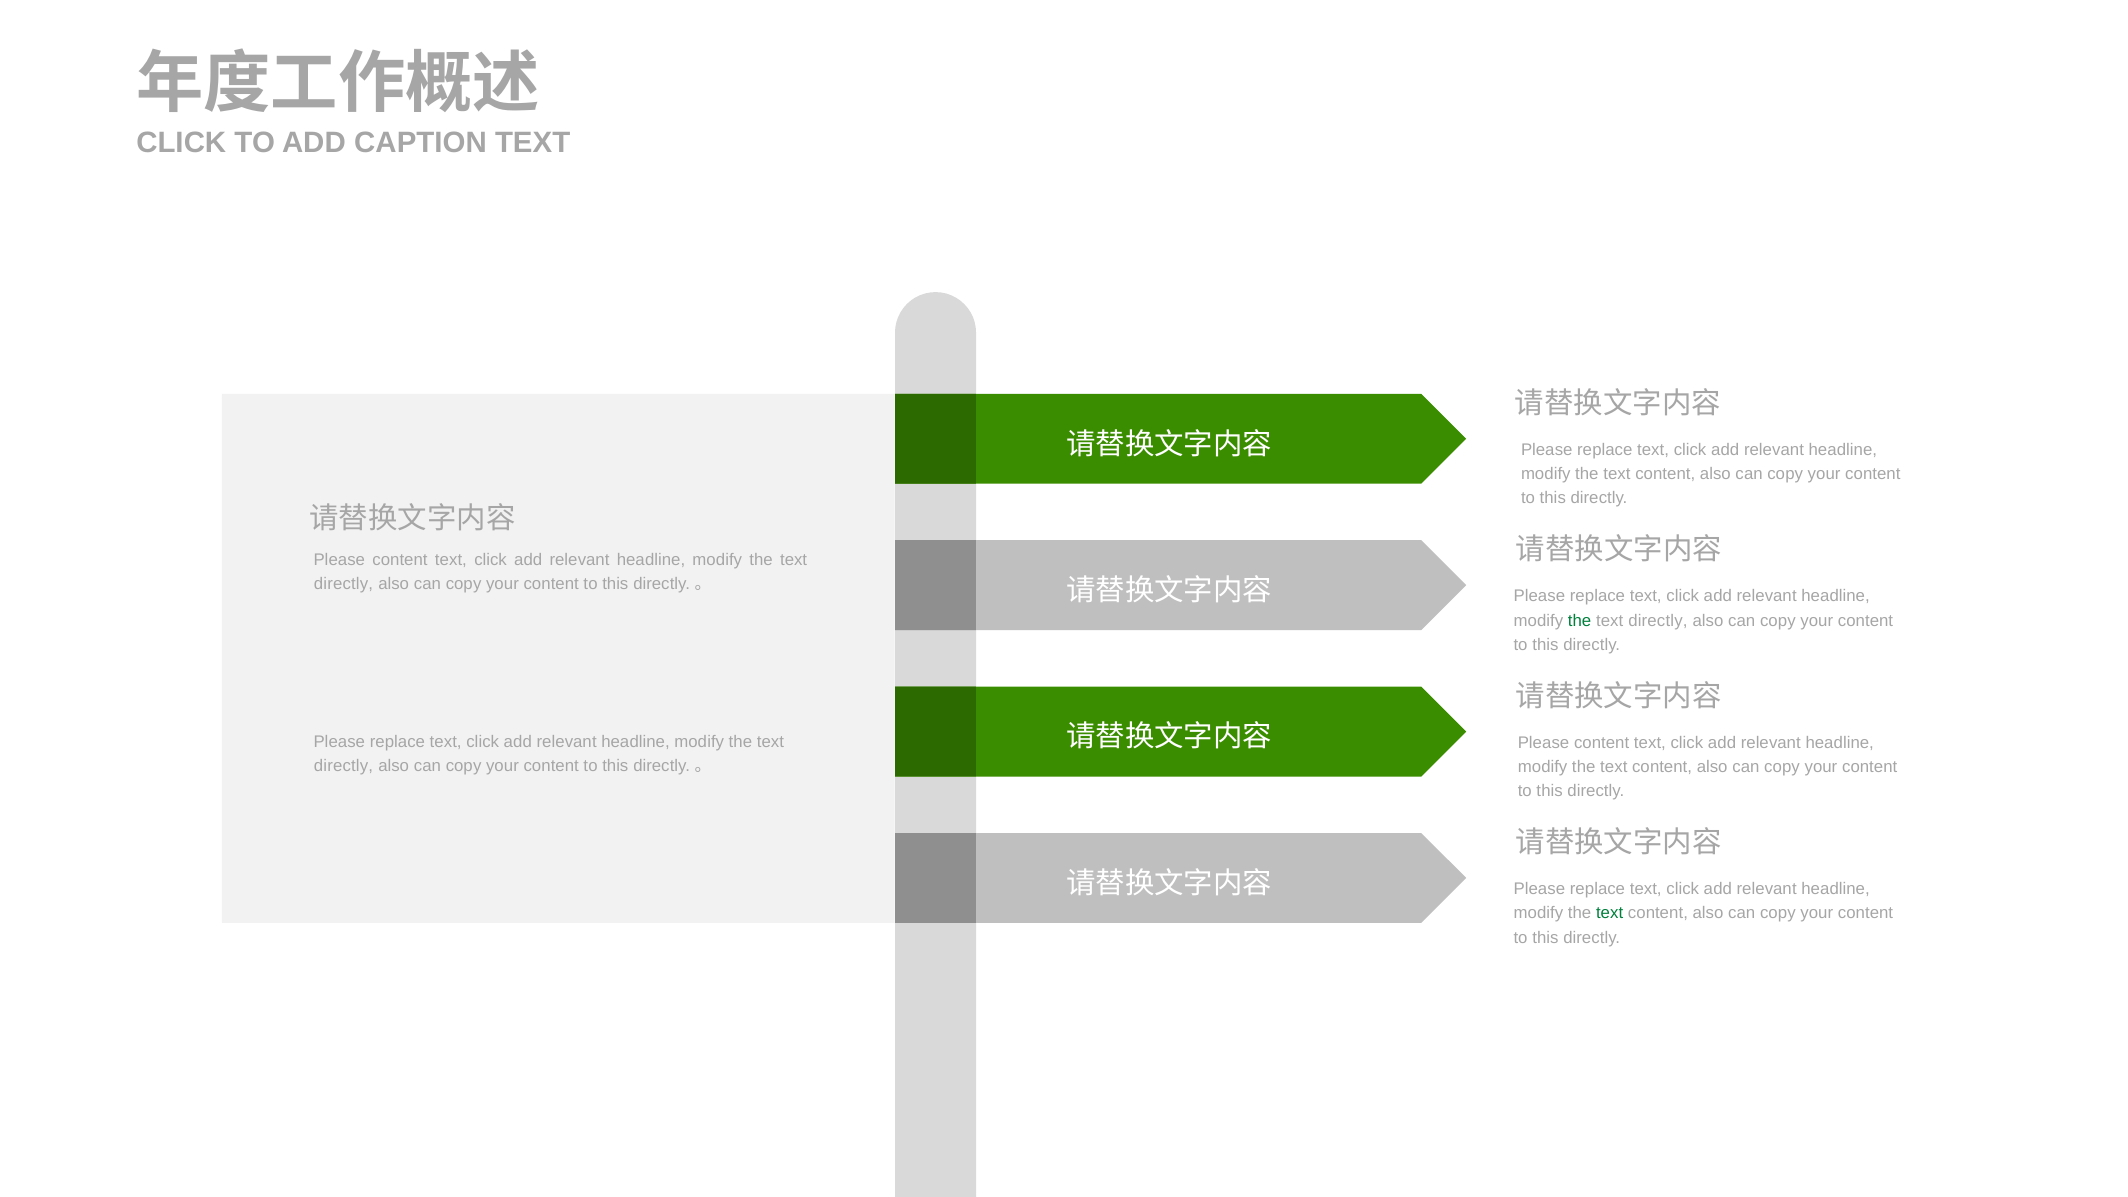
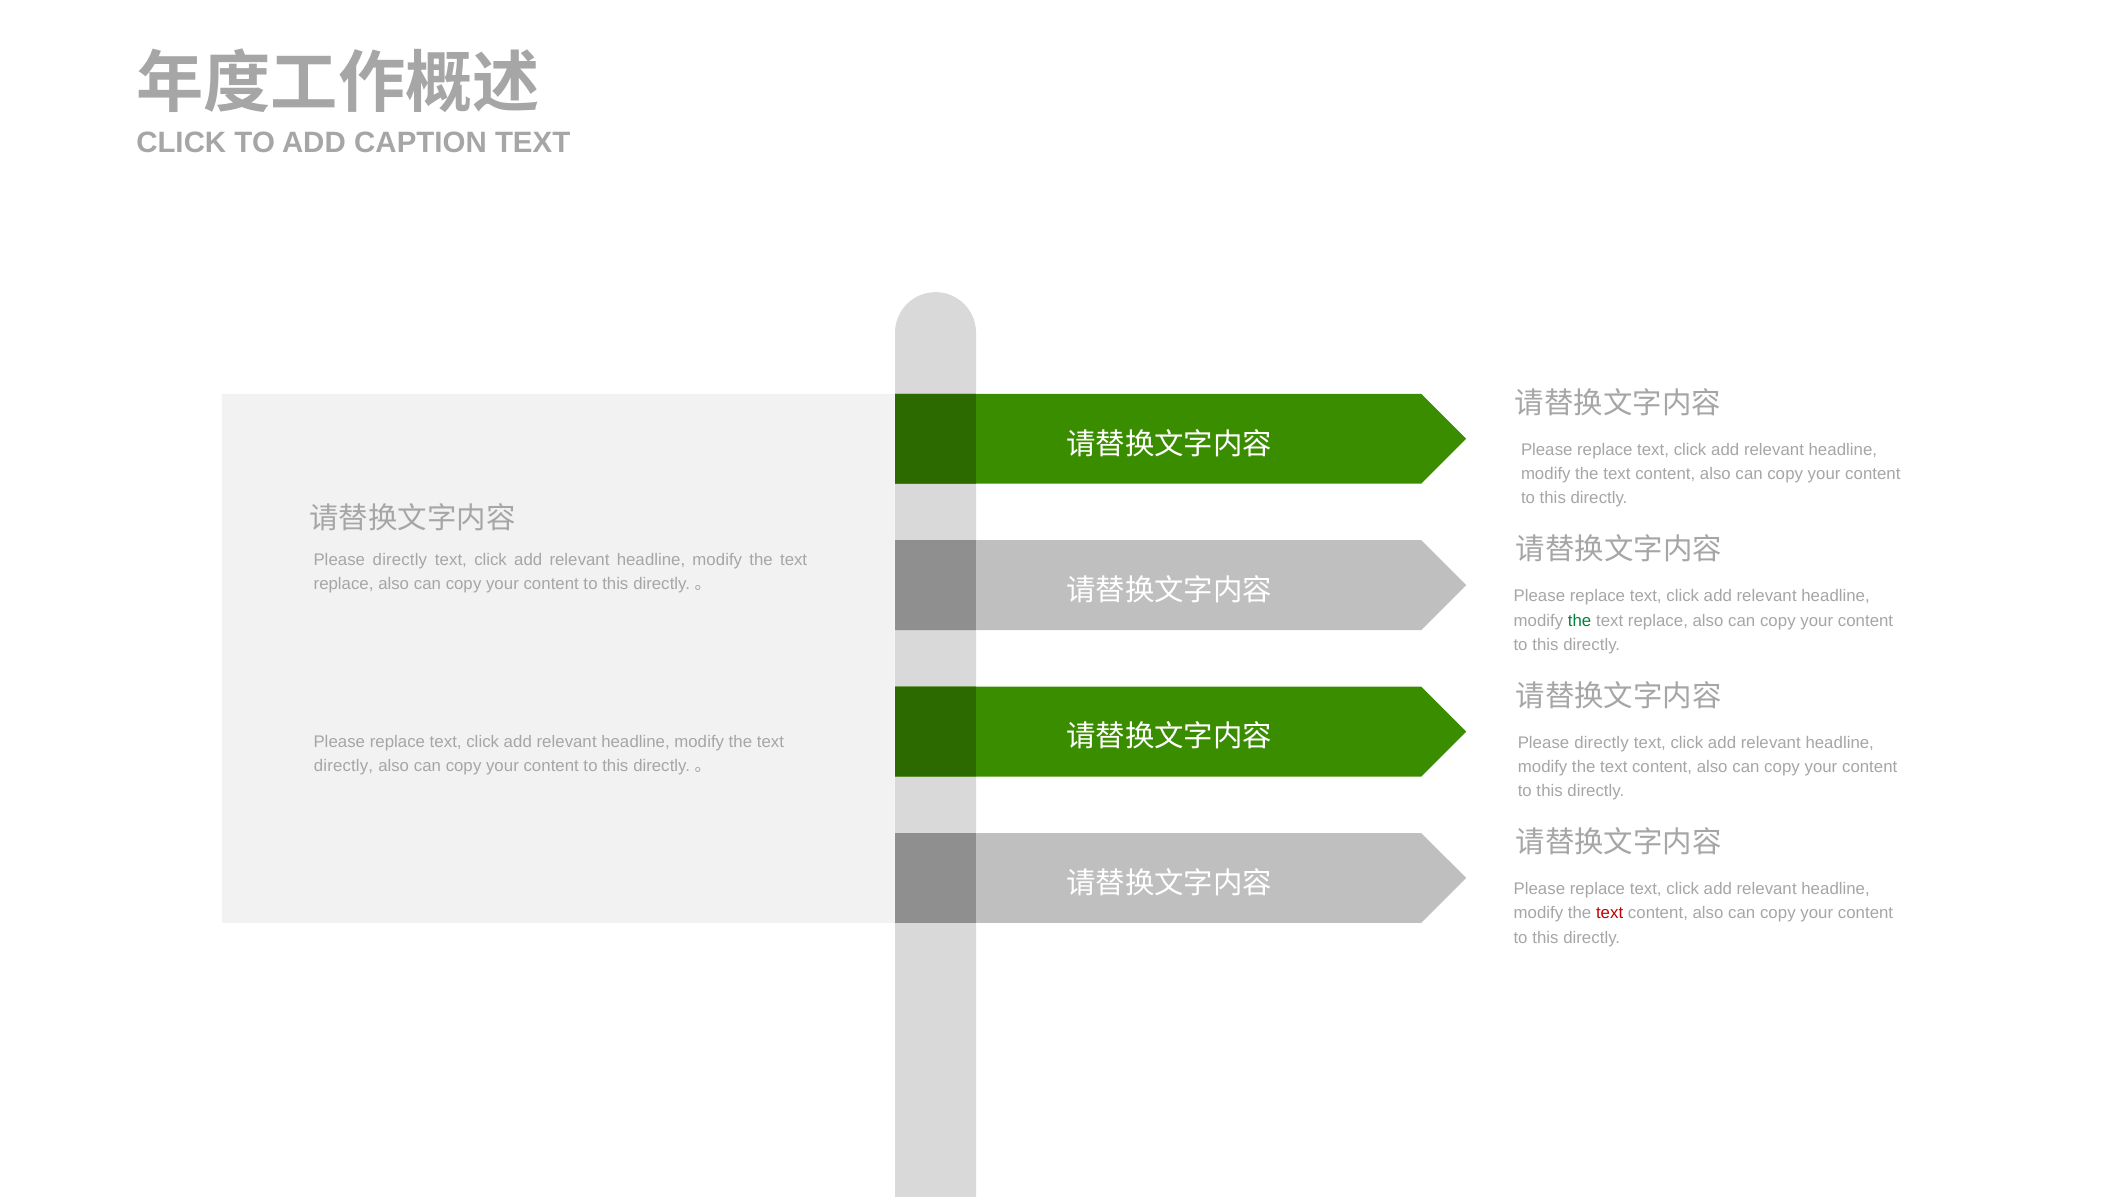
content at (400, 560): content -> directly
directly at (343, 584): directly -> replace
directly at (1658, 621): directly -> replace
content at (1602, 743): content -> directly
text at (1610, 913) colour: green -> red
